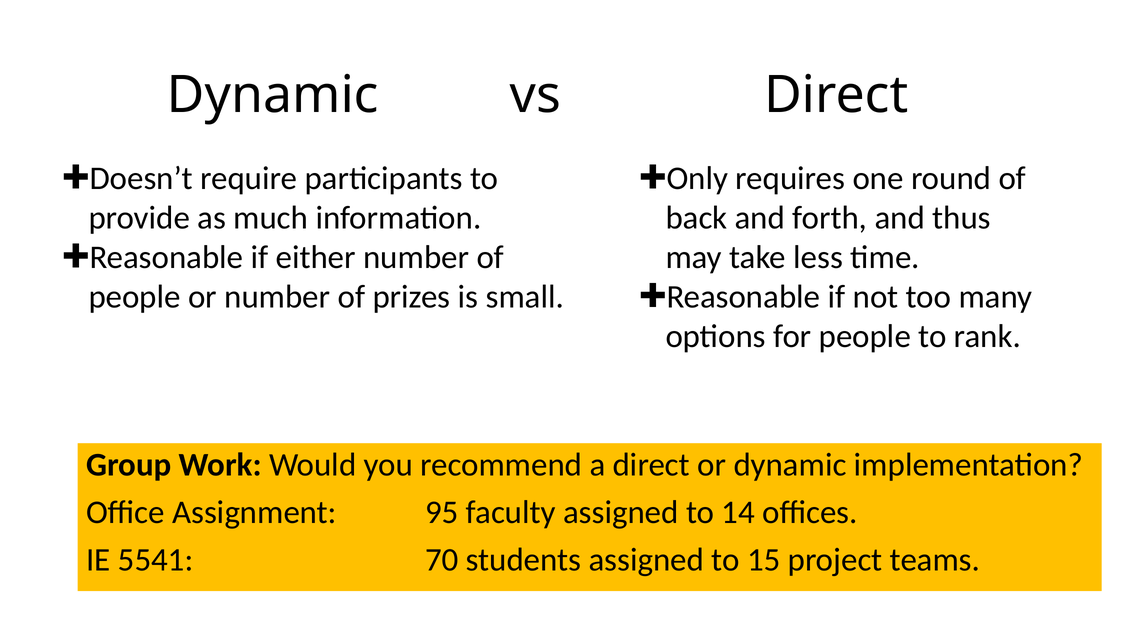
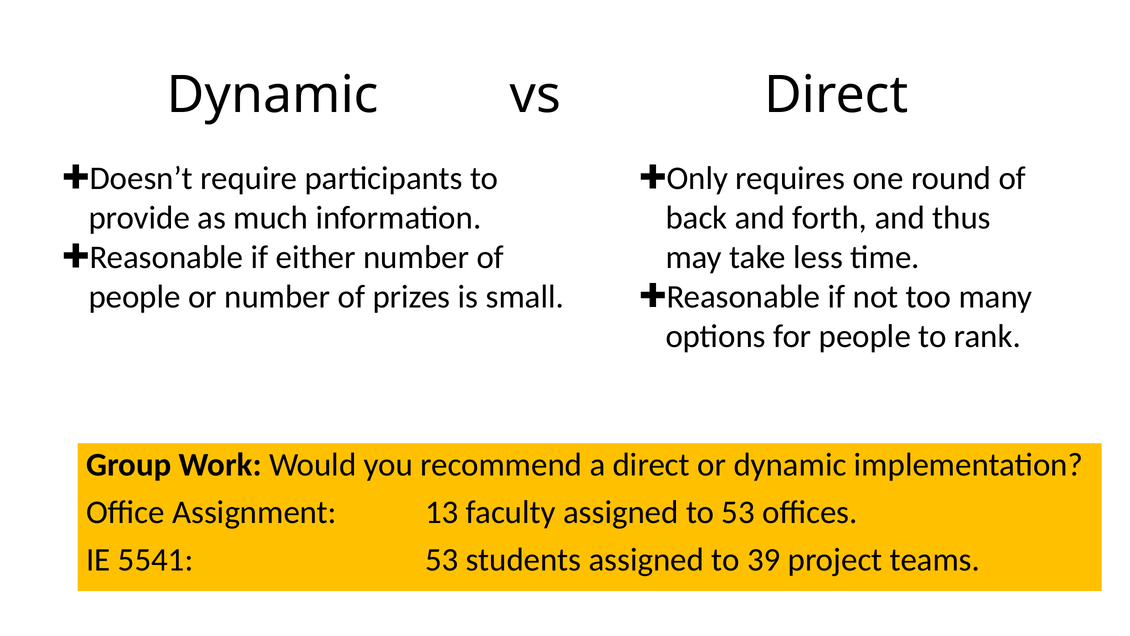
95: 95 -> 13
to 14: 14 -> 53
5541 70: 70 -> 53
15: 15 -> 39
